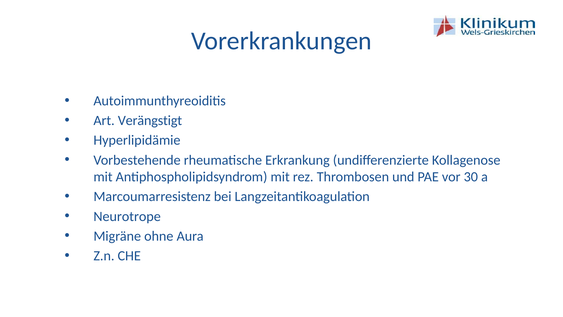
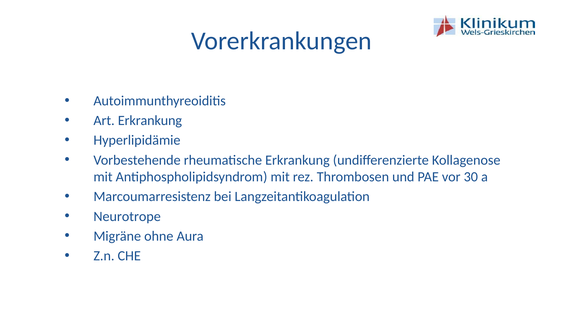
Art Verängstigt: Verängstigt -> Erkrankung
